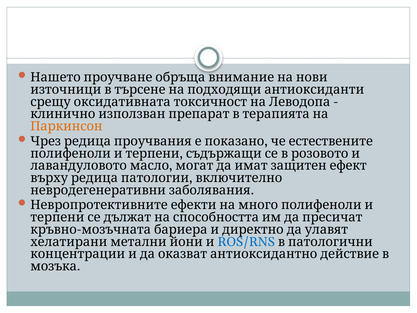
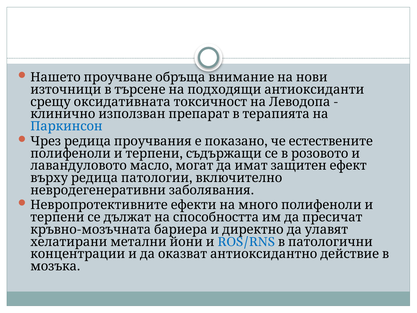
Паркинсон colour: orange -> blue
